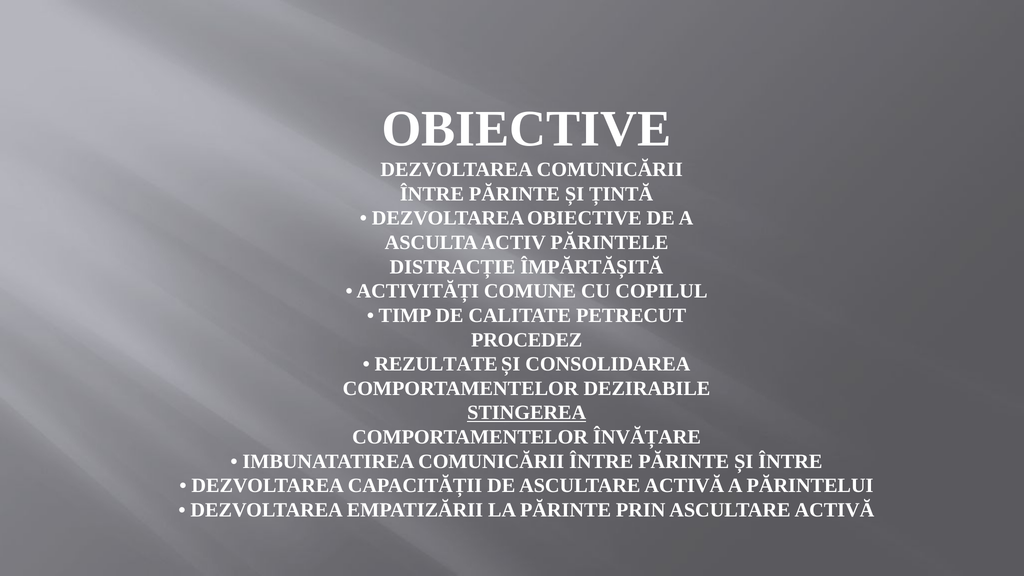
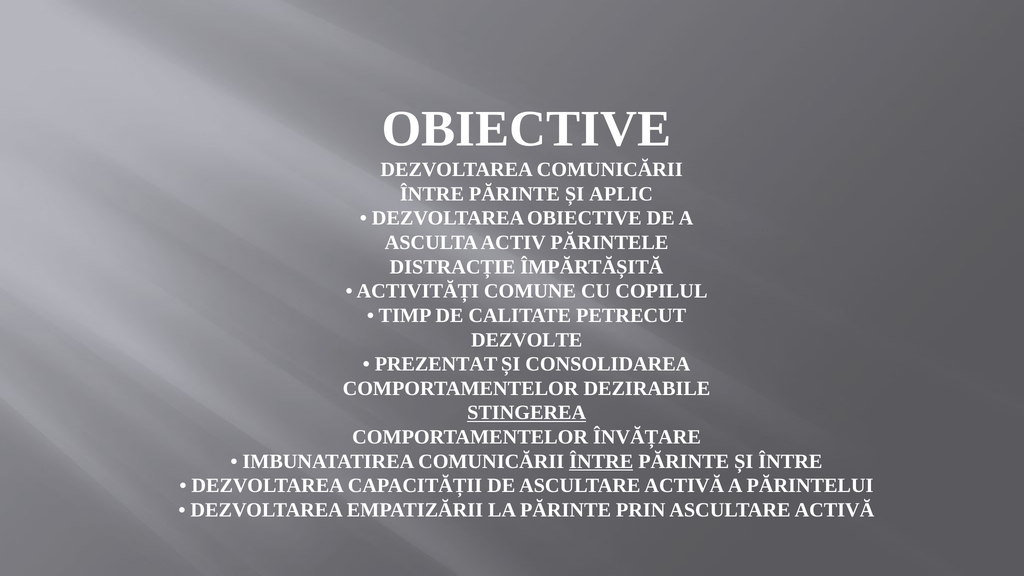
ȚINTĂ: ȚINTĂ -> APLIC
PROCEDEZ: PROCEDEZ -> DEZVOLTE
REZULTATE: REZULTATE -> PREZENTAT
ÎNTRE at (601, 461) underline: none -> present
